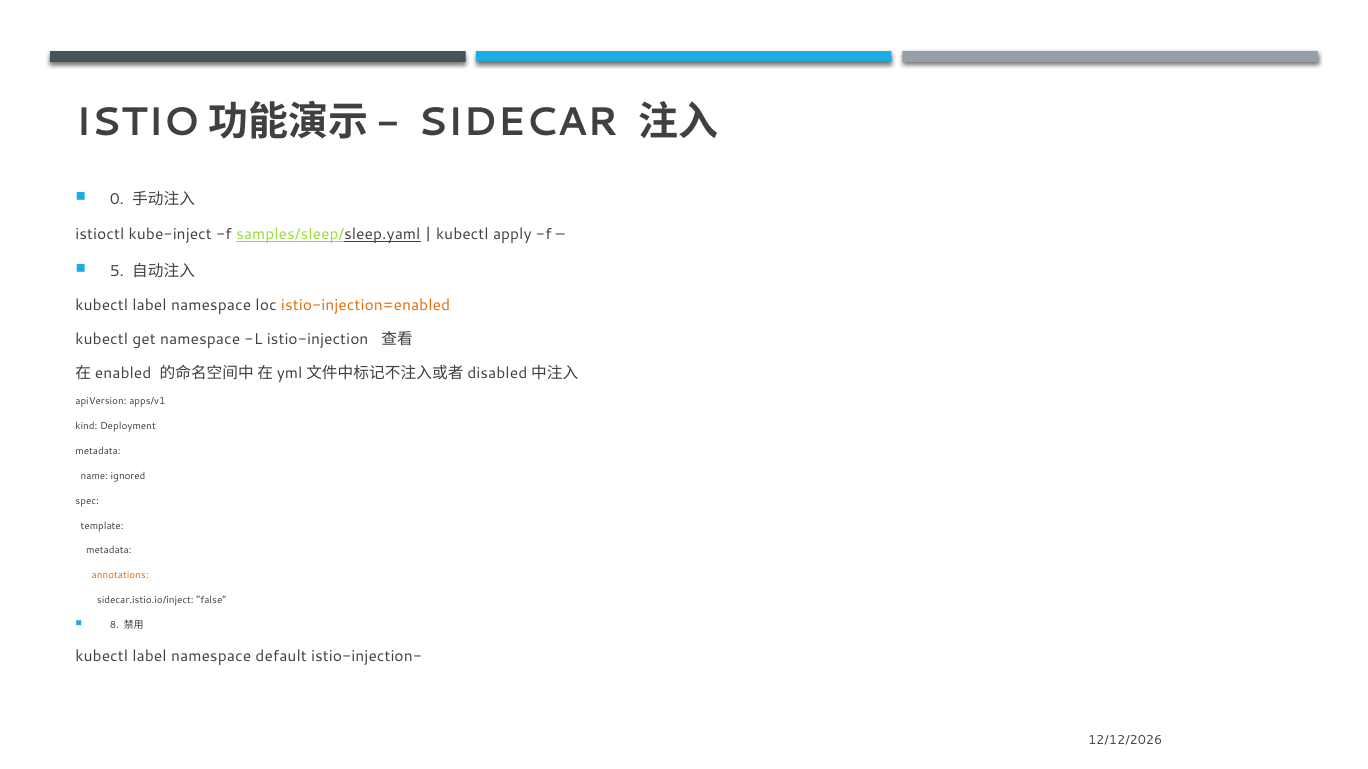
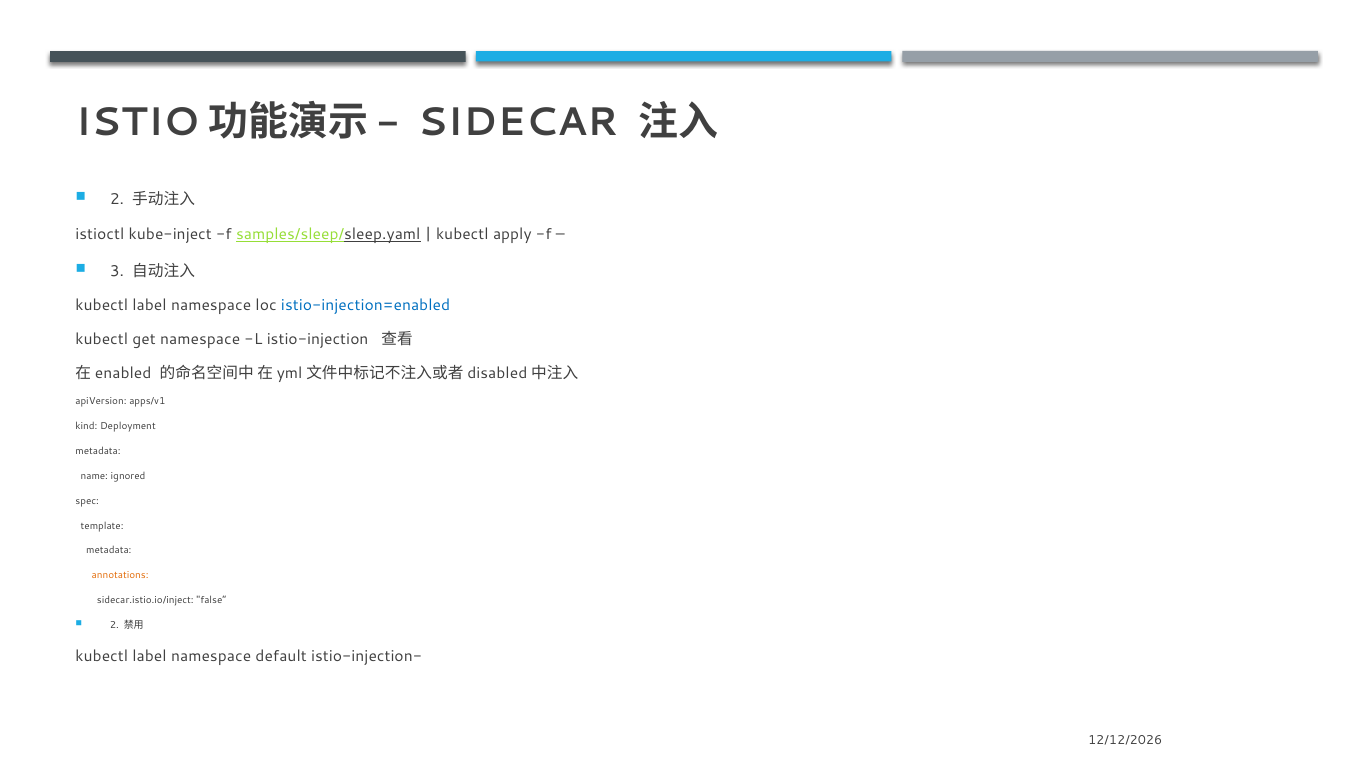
0 at (117, 200): 0 -> 2
5: 5 -> 3
istio-injection=enabled colour: orange -> blue
8 at (114, 626): 8 -> 2
